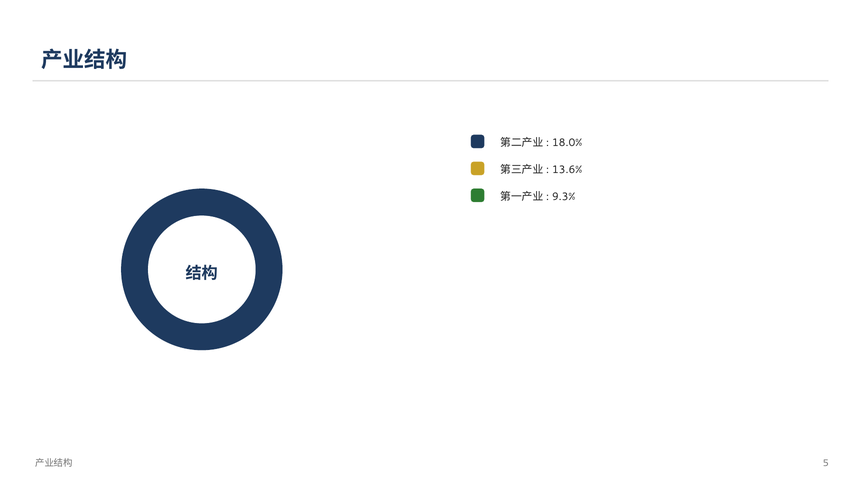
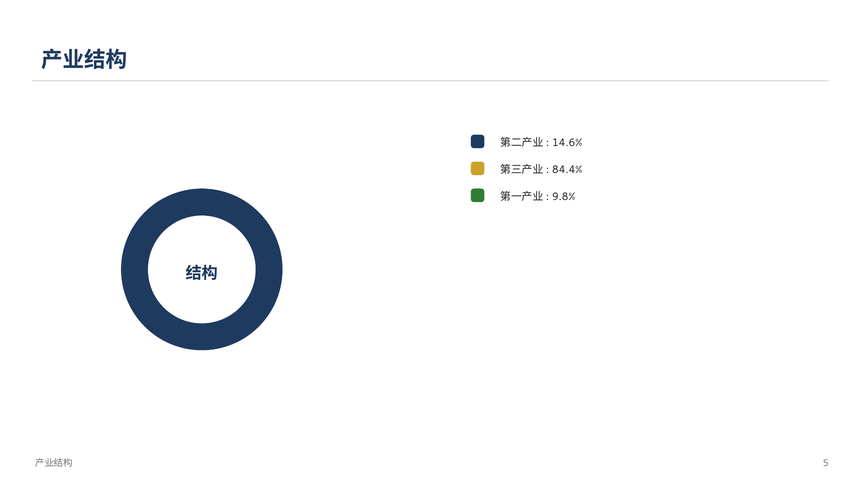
18.0%: 18.0% -> 14.6%
13.6%: 13.6% -> 84.4%
9.3%: 9.3% -> 9.8%
